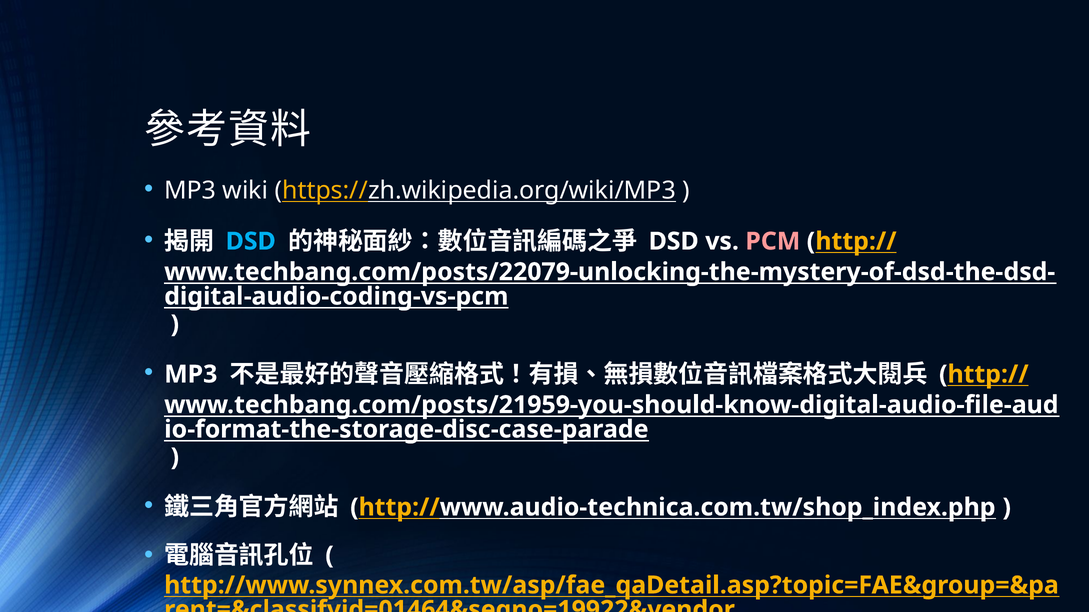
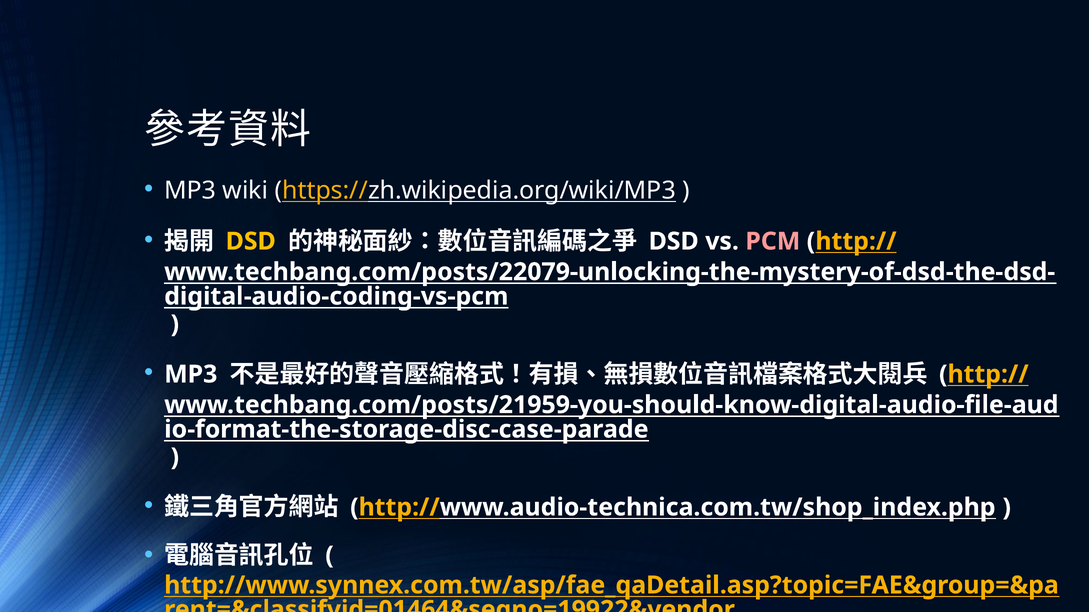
DSD at (251, 242) colour: light blue -> yellow
